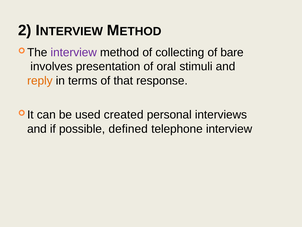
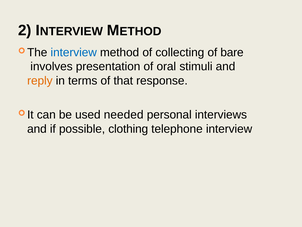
interview at (74, 52) colour: purple -> blue
created: created -> needed
defined: defined -> clothing
